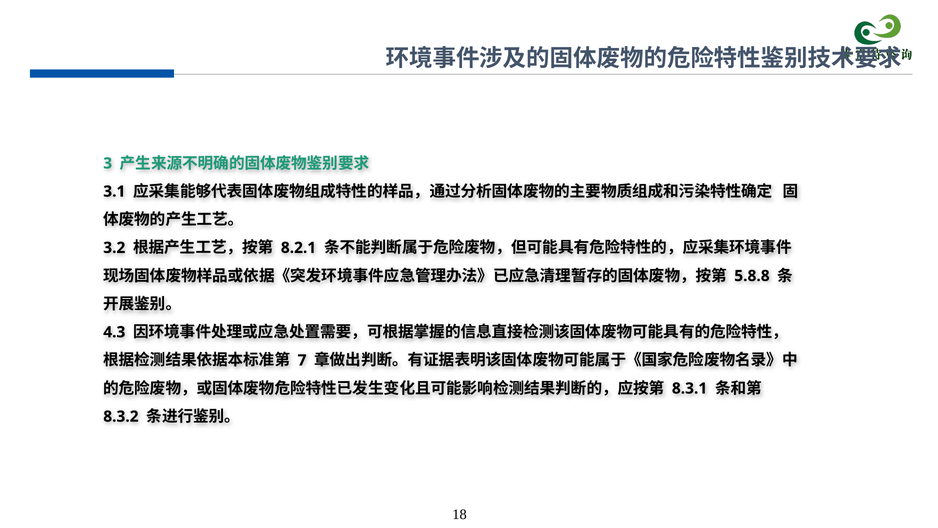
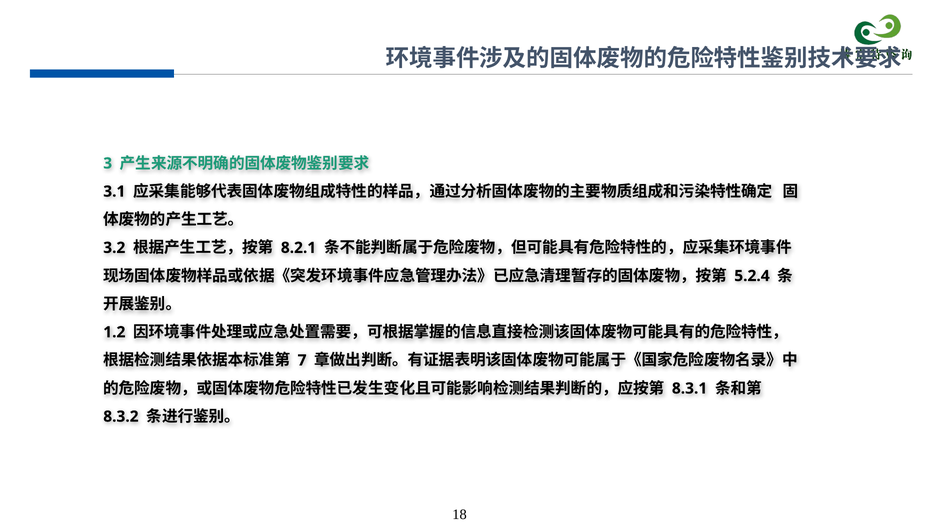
5.8.8: 5.8.8 -> 5.2.4
4.3: 4.3 -> 1.2
